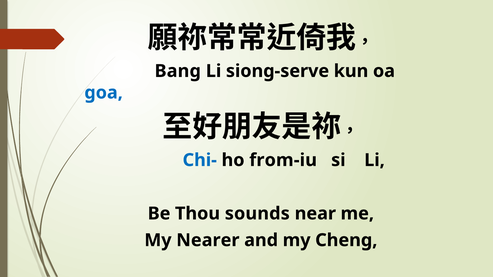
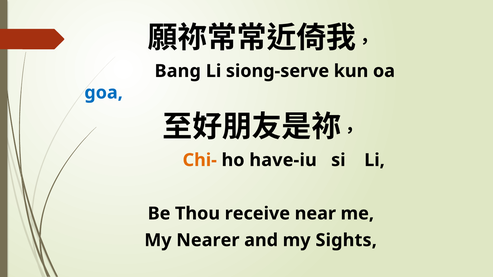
Chi- colour: blue -> orange
from-iu: from-iu -> have-iu
sounds: sounds -> receive
Cheng: Cheng -> Sights
